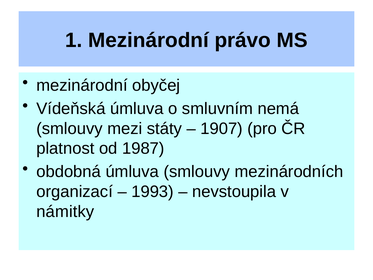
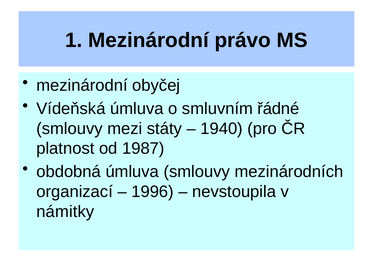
nemá: nemá -> řádné
1907: 1907 -> 1940
1993: 1993 -> 1996
